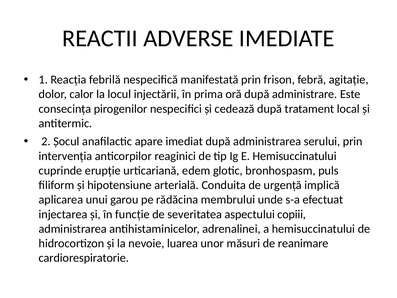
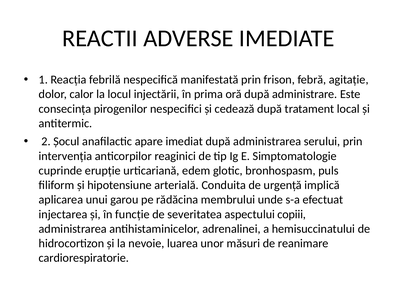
E Hemisuccinatului: Hemisuccinatului -> Simptomatologie
